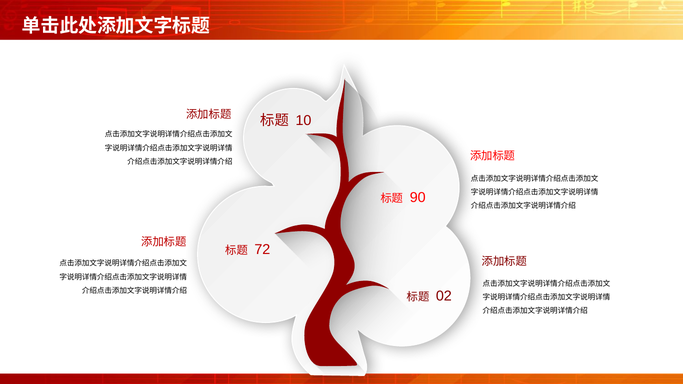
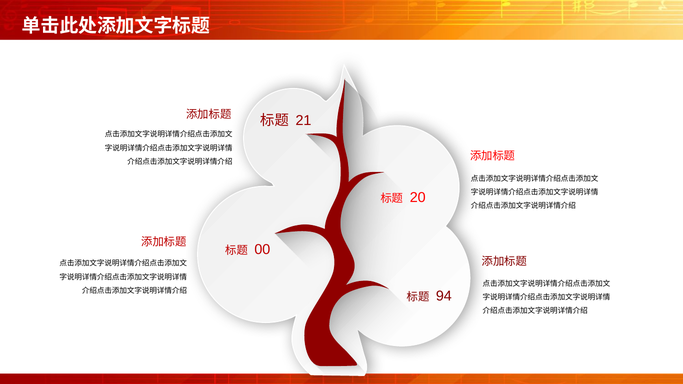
10: 10 -> 21
90: 90 -> 20
72: 72 -> 00
02: 02 -> 94
